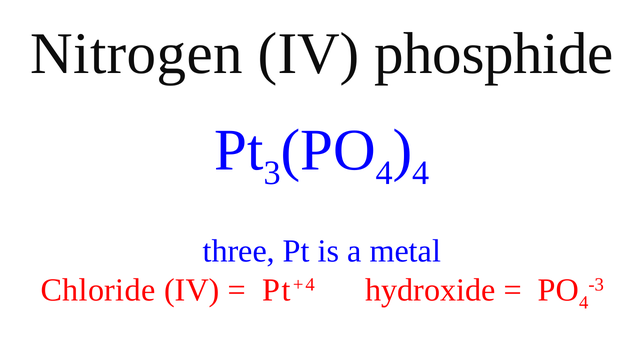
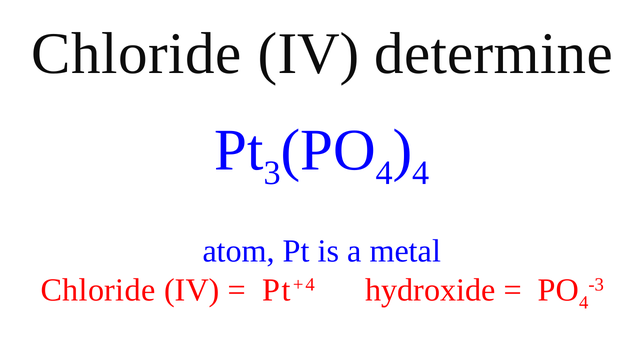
Nitrogen at (137, 54): Nitrogen -> Chloride
phosphide: phosphide -> determine
three: three -> atom
